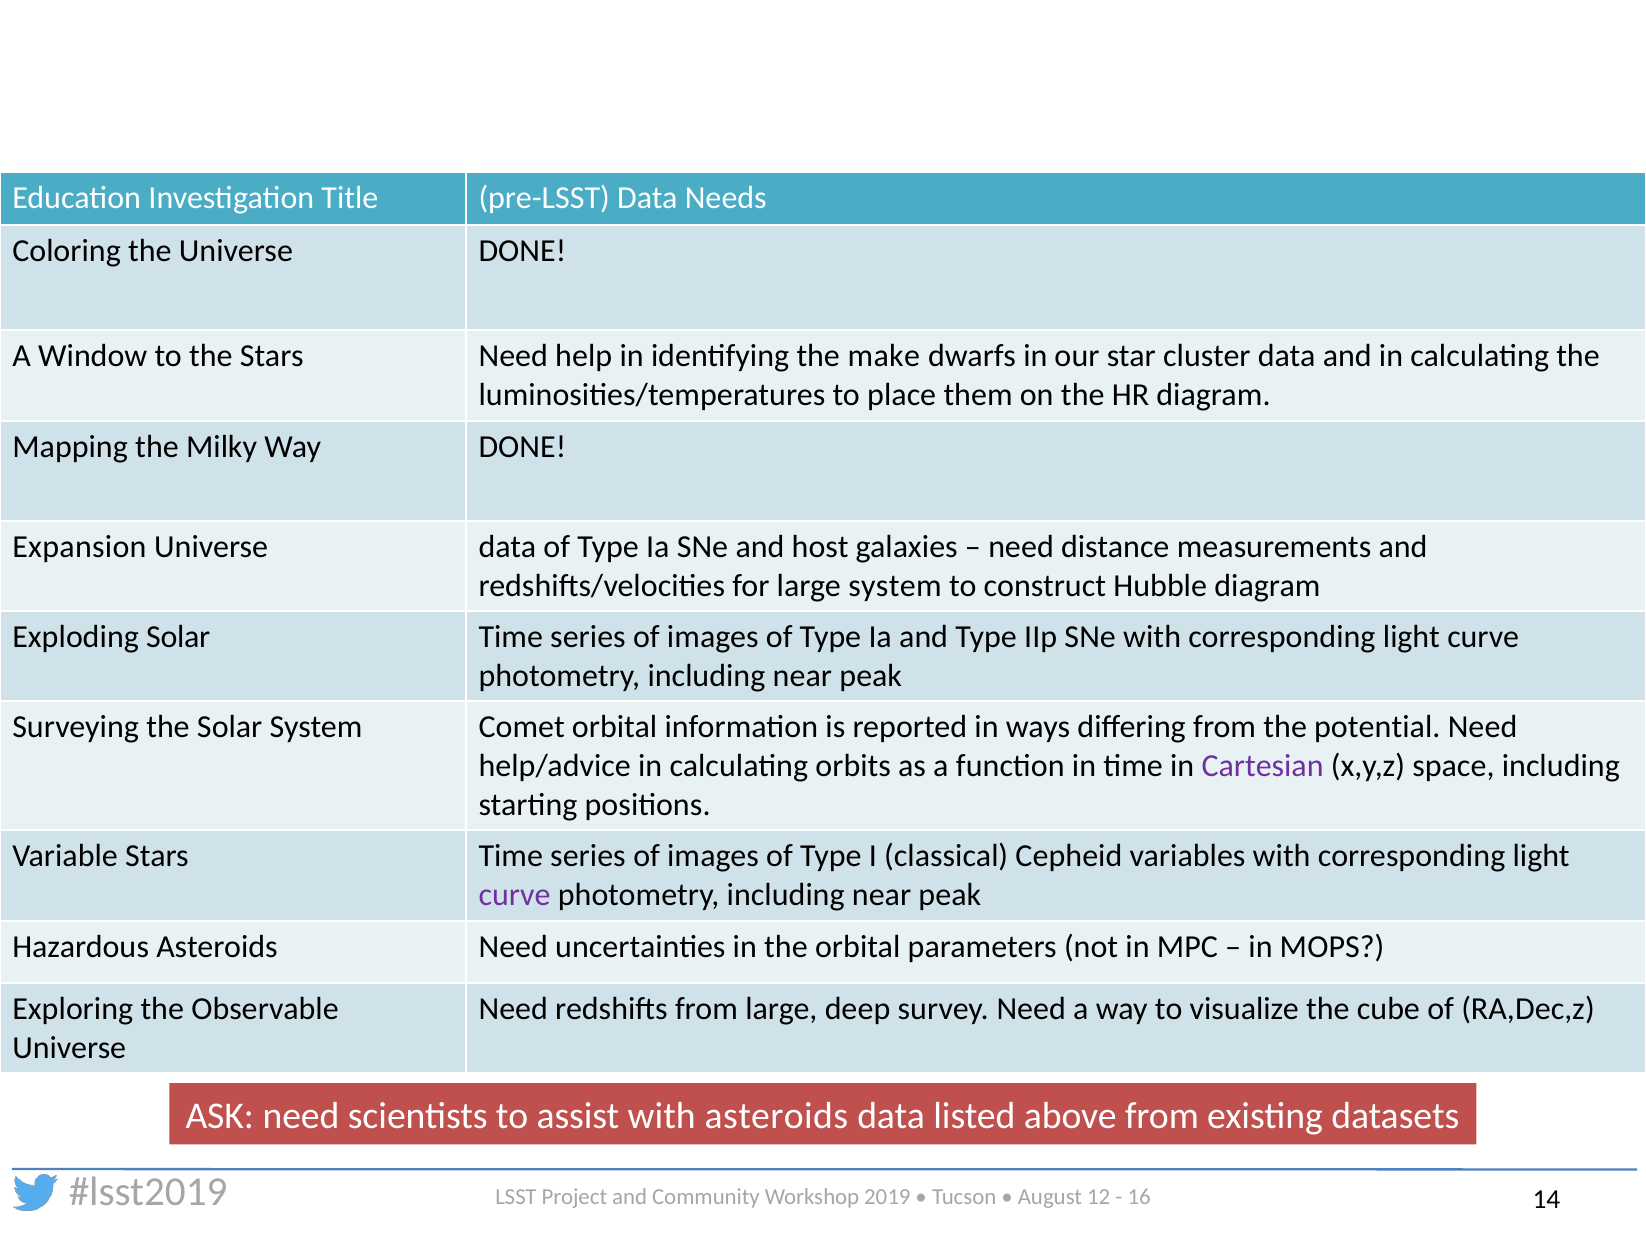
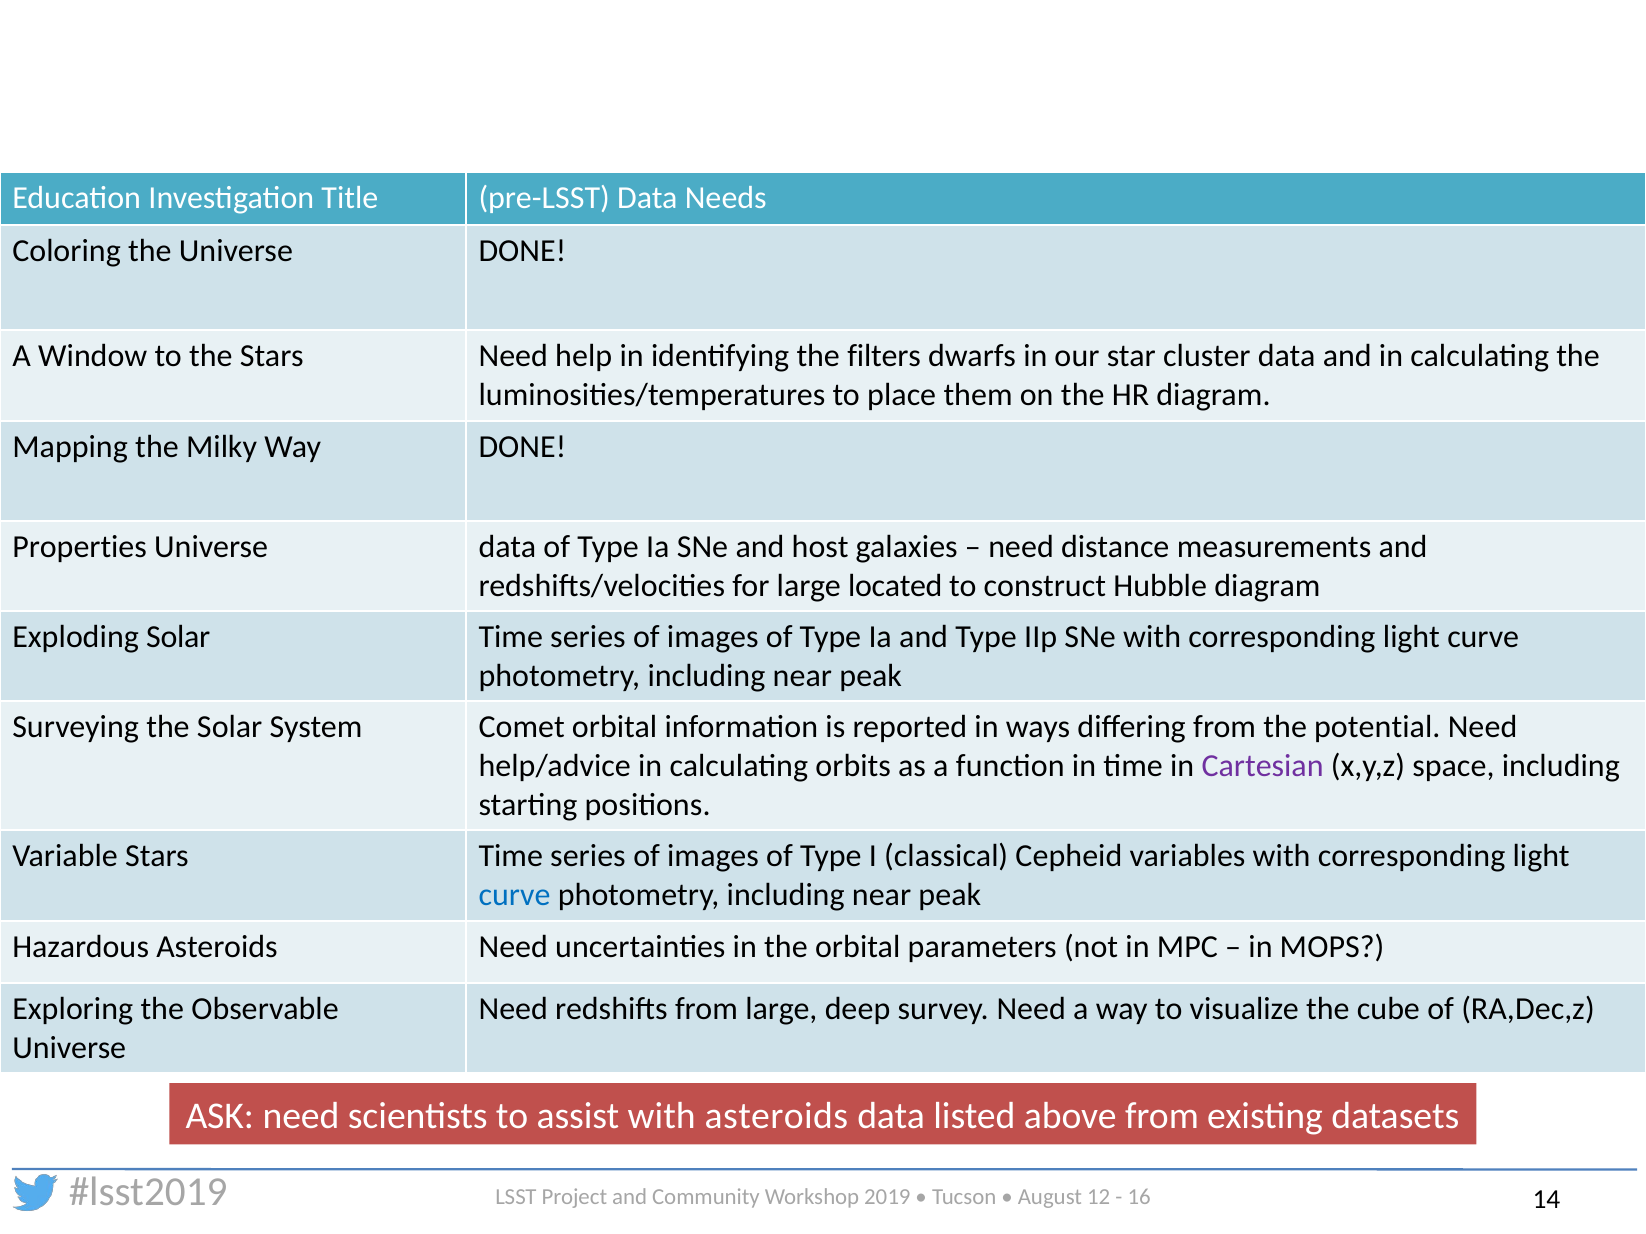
make: make -> filters
Expansion: Expansion -> Properties
large system: system -> located
curve at (515, 896) colour: purple -> blue
